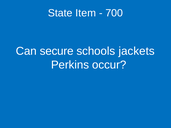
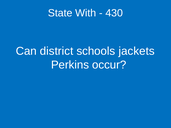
Item: Item -> With
700: 700 -> 430
secure: secure -> district
